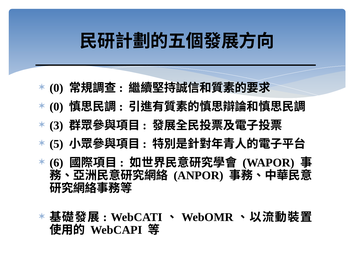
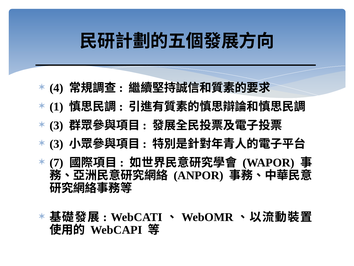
0 at (56, 88): 0 -> 4
0 at (56, 107): 0 -> 1
5 at (56, 144): 5 -> 3
6: 6 -> 7
